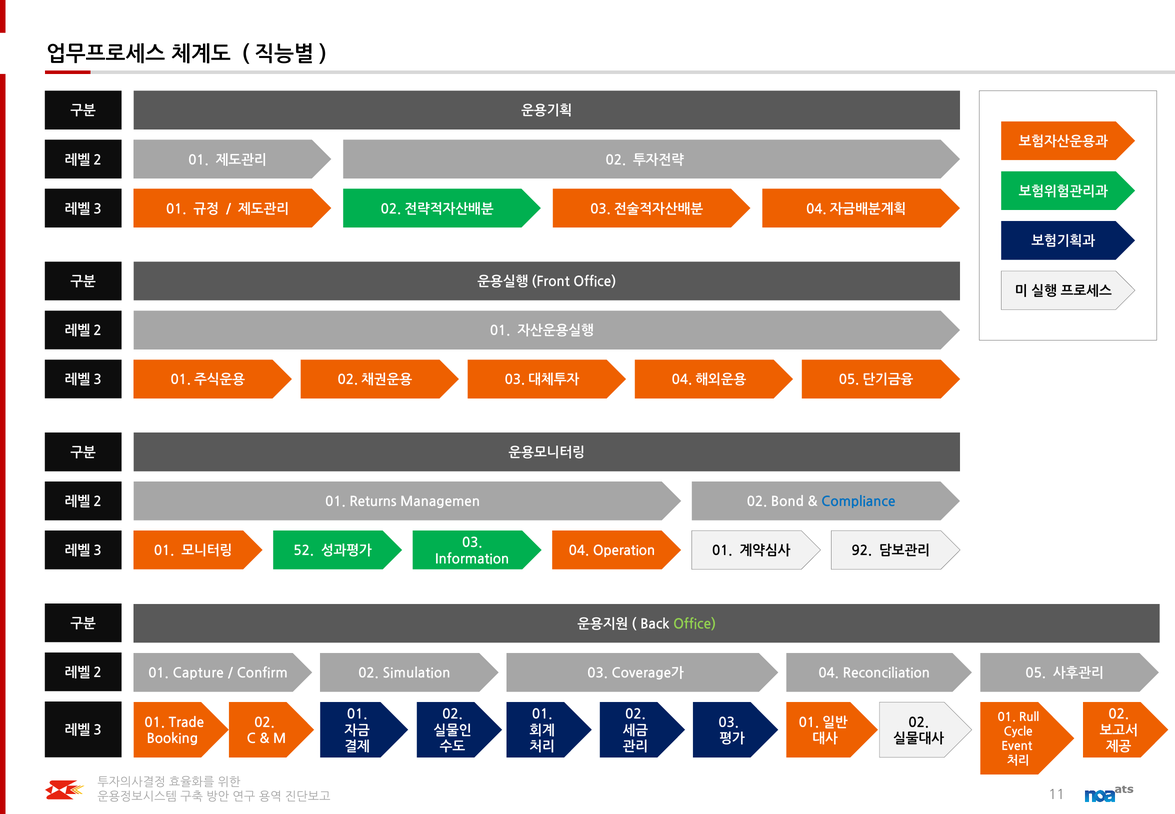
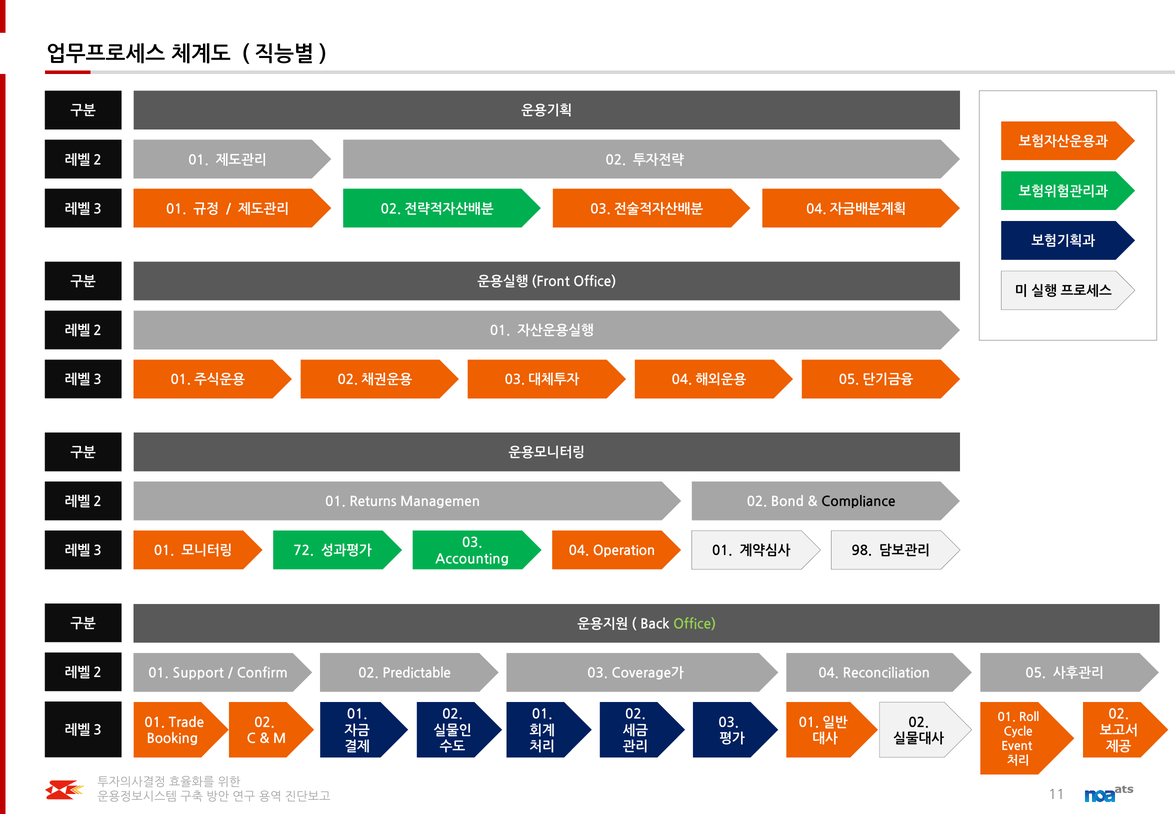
Compliance colour: blue -> black
52: 52 -> 72
92: 92 -> 98
Information: Information -> Accounting
Capture: Capture -> Support
Simulation: Simulation -> Predictable
Rull: Rull -> Roll
